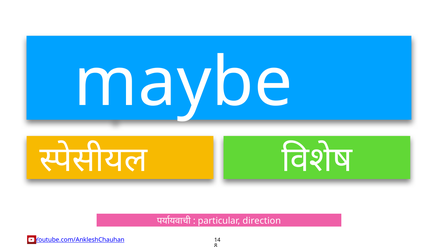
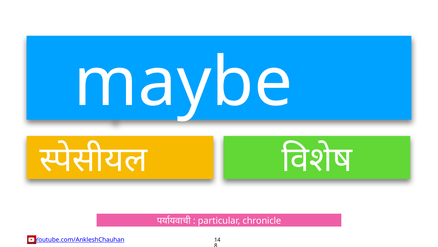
direction: direction -> chronicle
